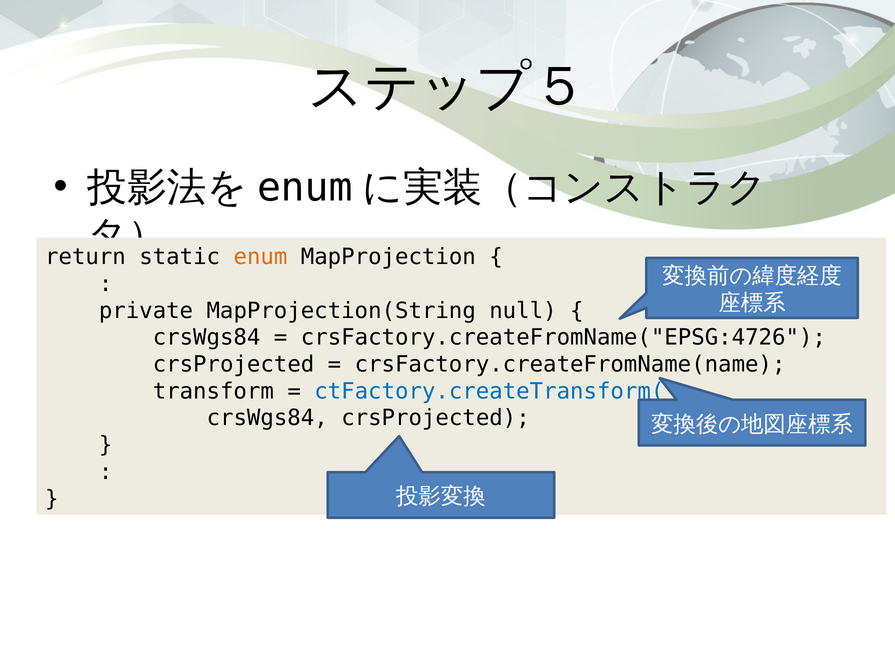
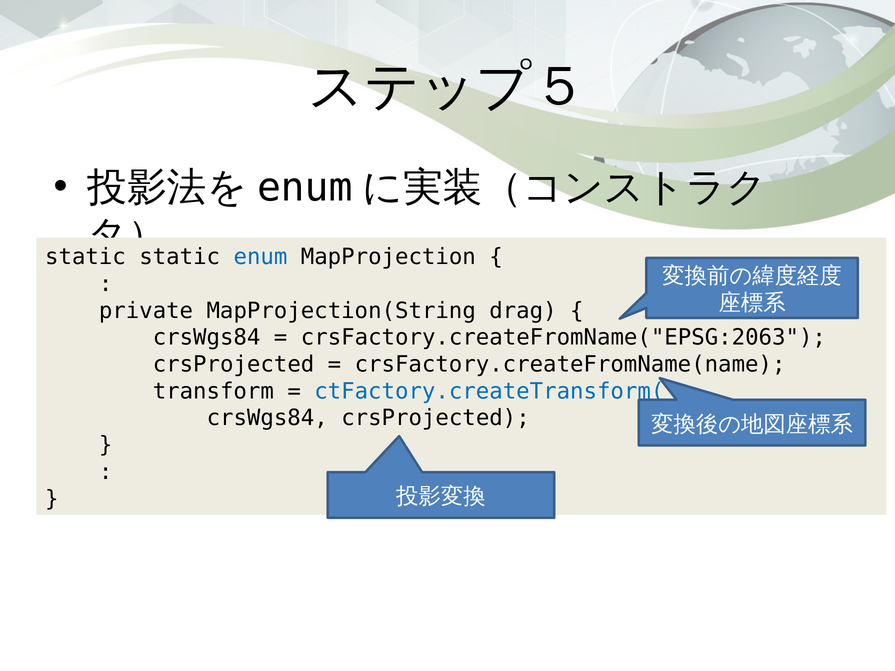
return at (85, 257): return -> static
enum colour: orange -> blue
null: null -> drag
crsFactory.createFromName("EPSG:4726: crsFactory.createFromName("EPSG:4726 -> crsFactory.createFromName("EPSG:2063
